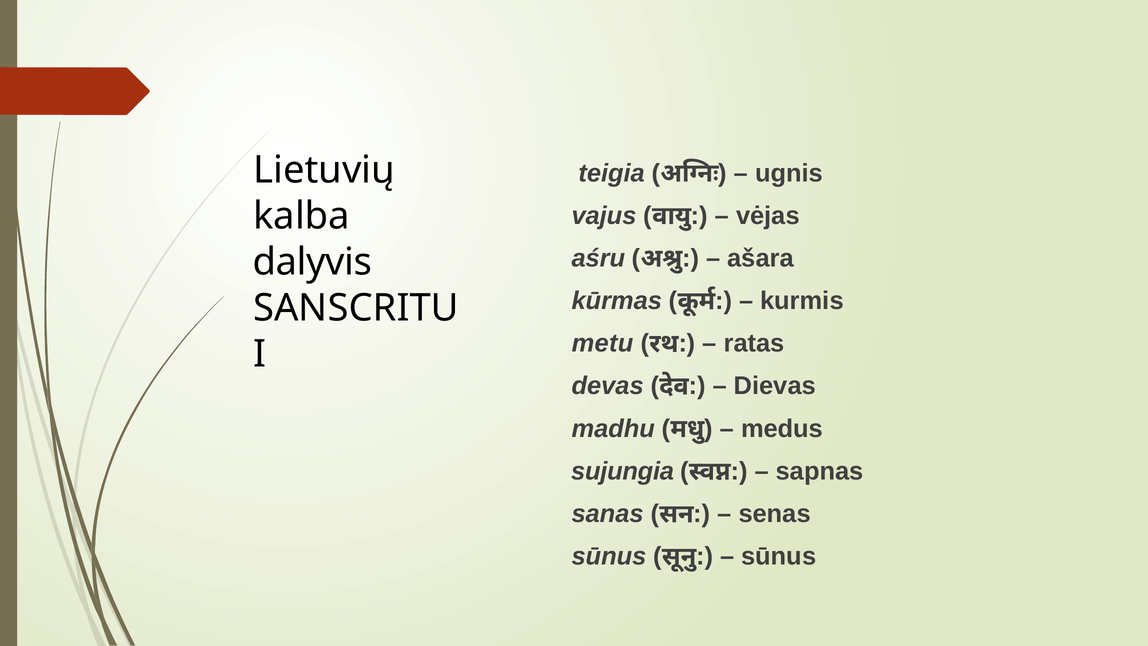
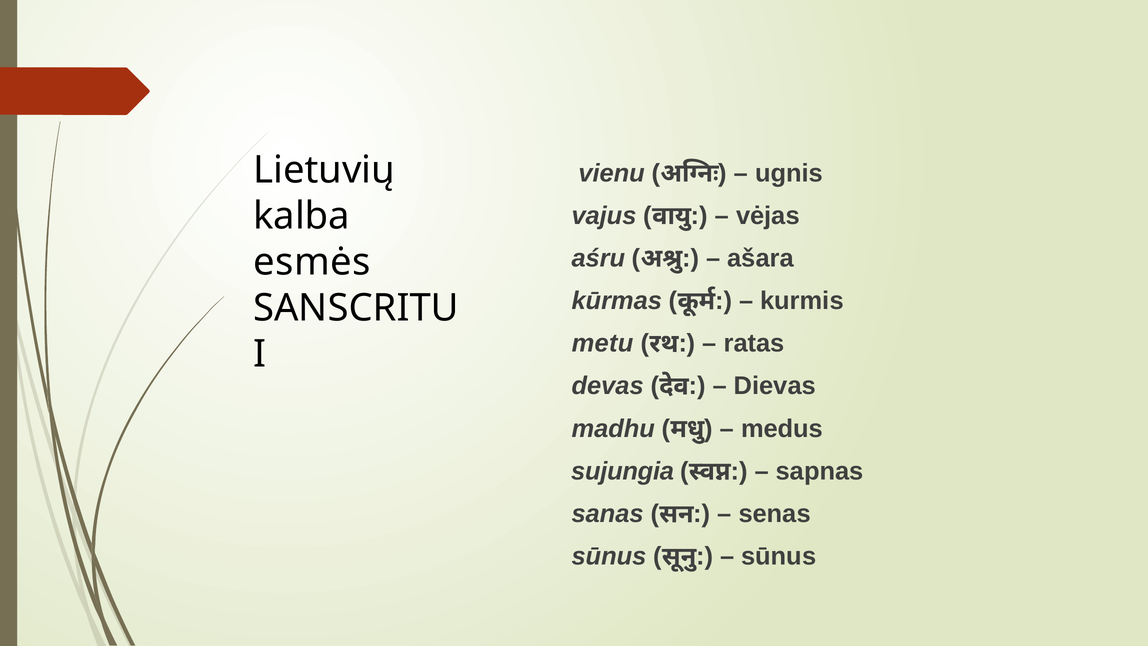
teigia: teigia -> vienu
dalyvis: dalyvis -> esmės
